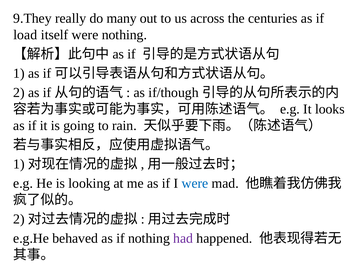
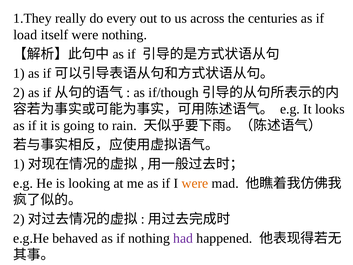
9.They: 9.They -> 1.They
many: many -> every
were at (195, 183) colour: blue -> orange
